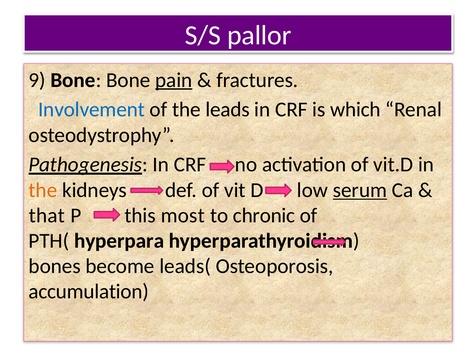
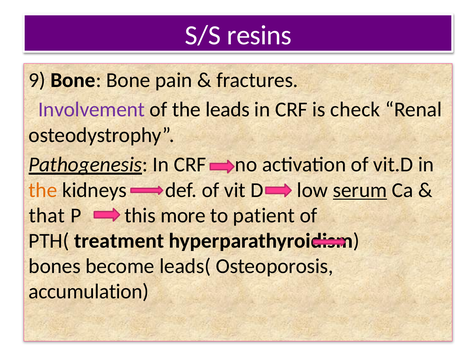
pallor: pallor -> resins
pain underline: present -> none
Involvement colour: blue -> purple
which: which -> check
most: most -> more
chronic: chronic -> patient
hyperpara: hyperpara -> treatment
